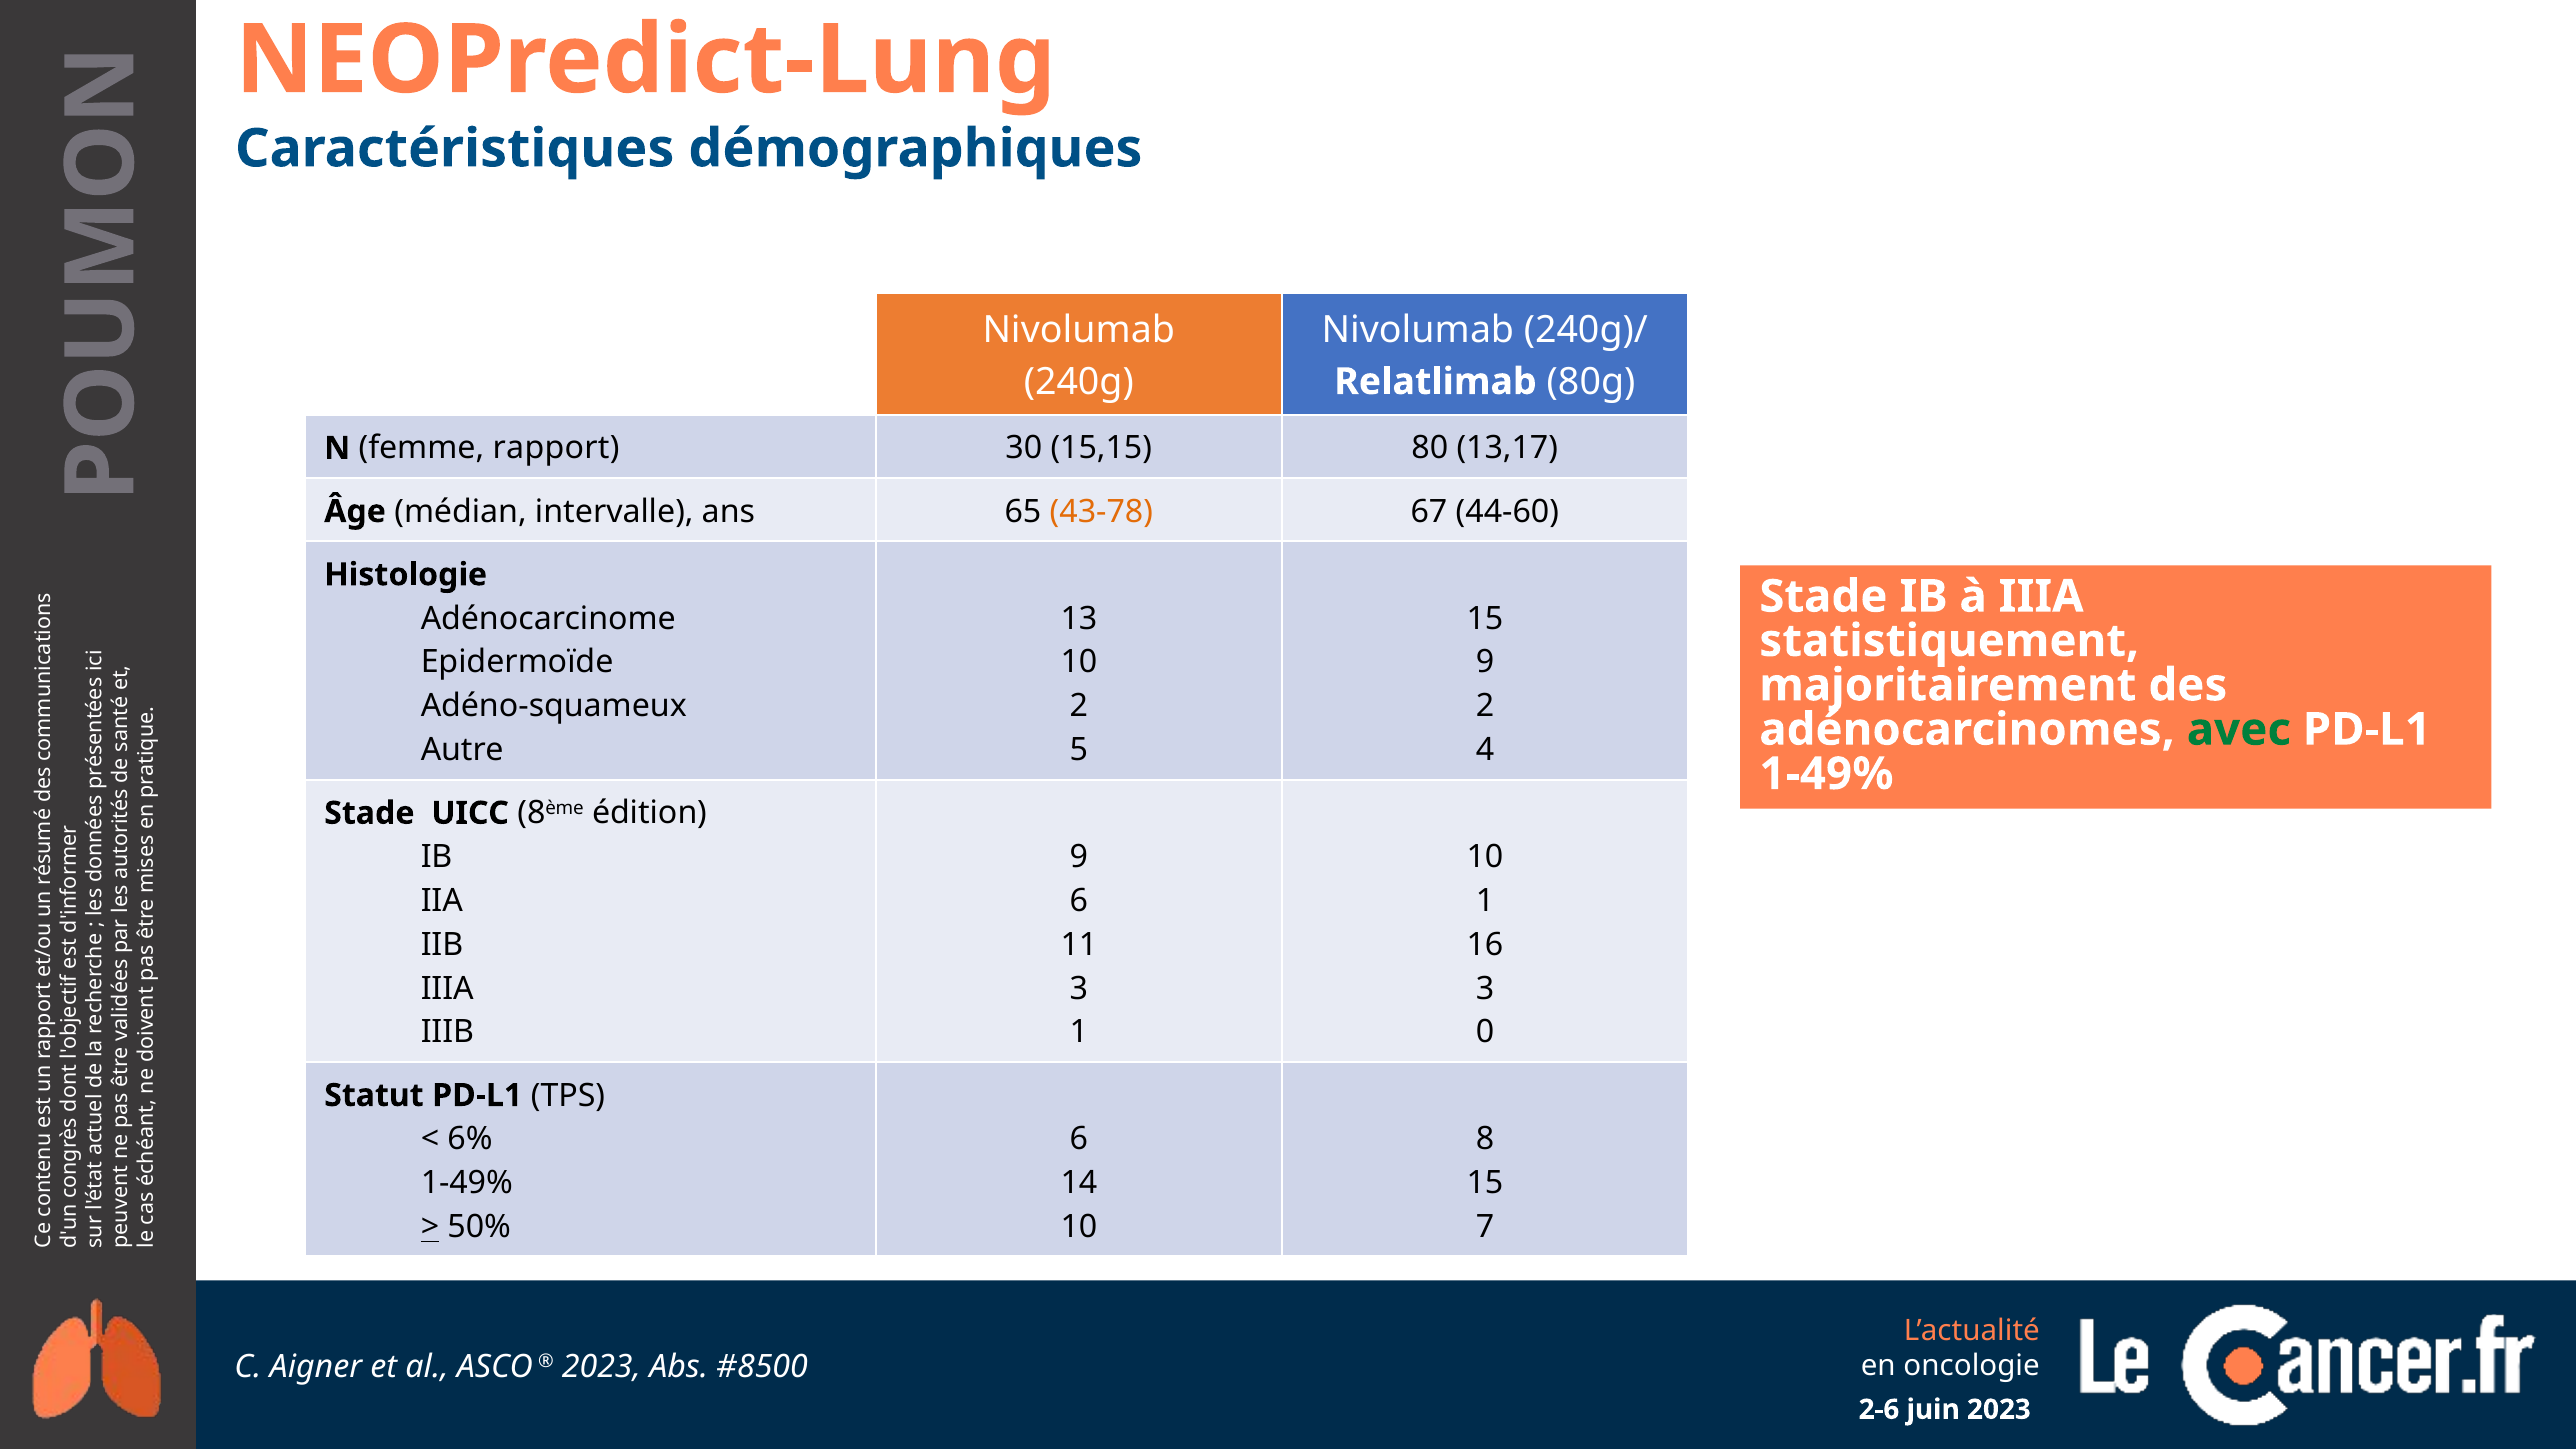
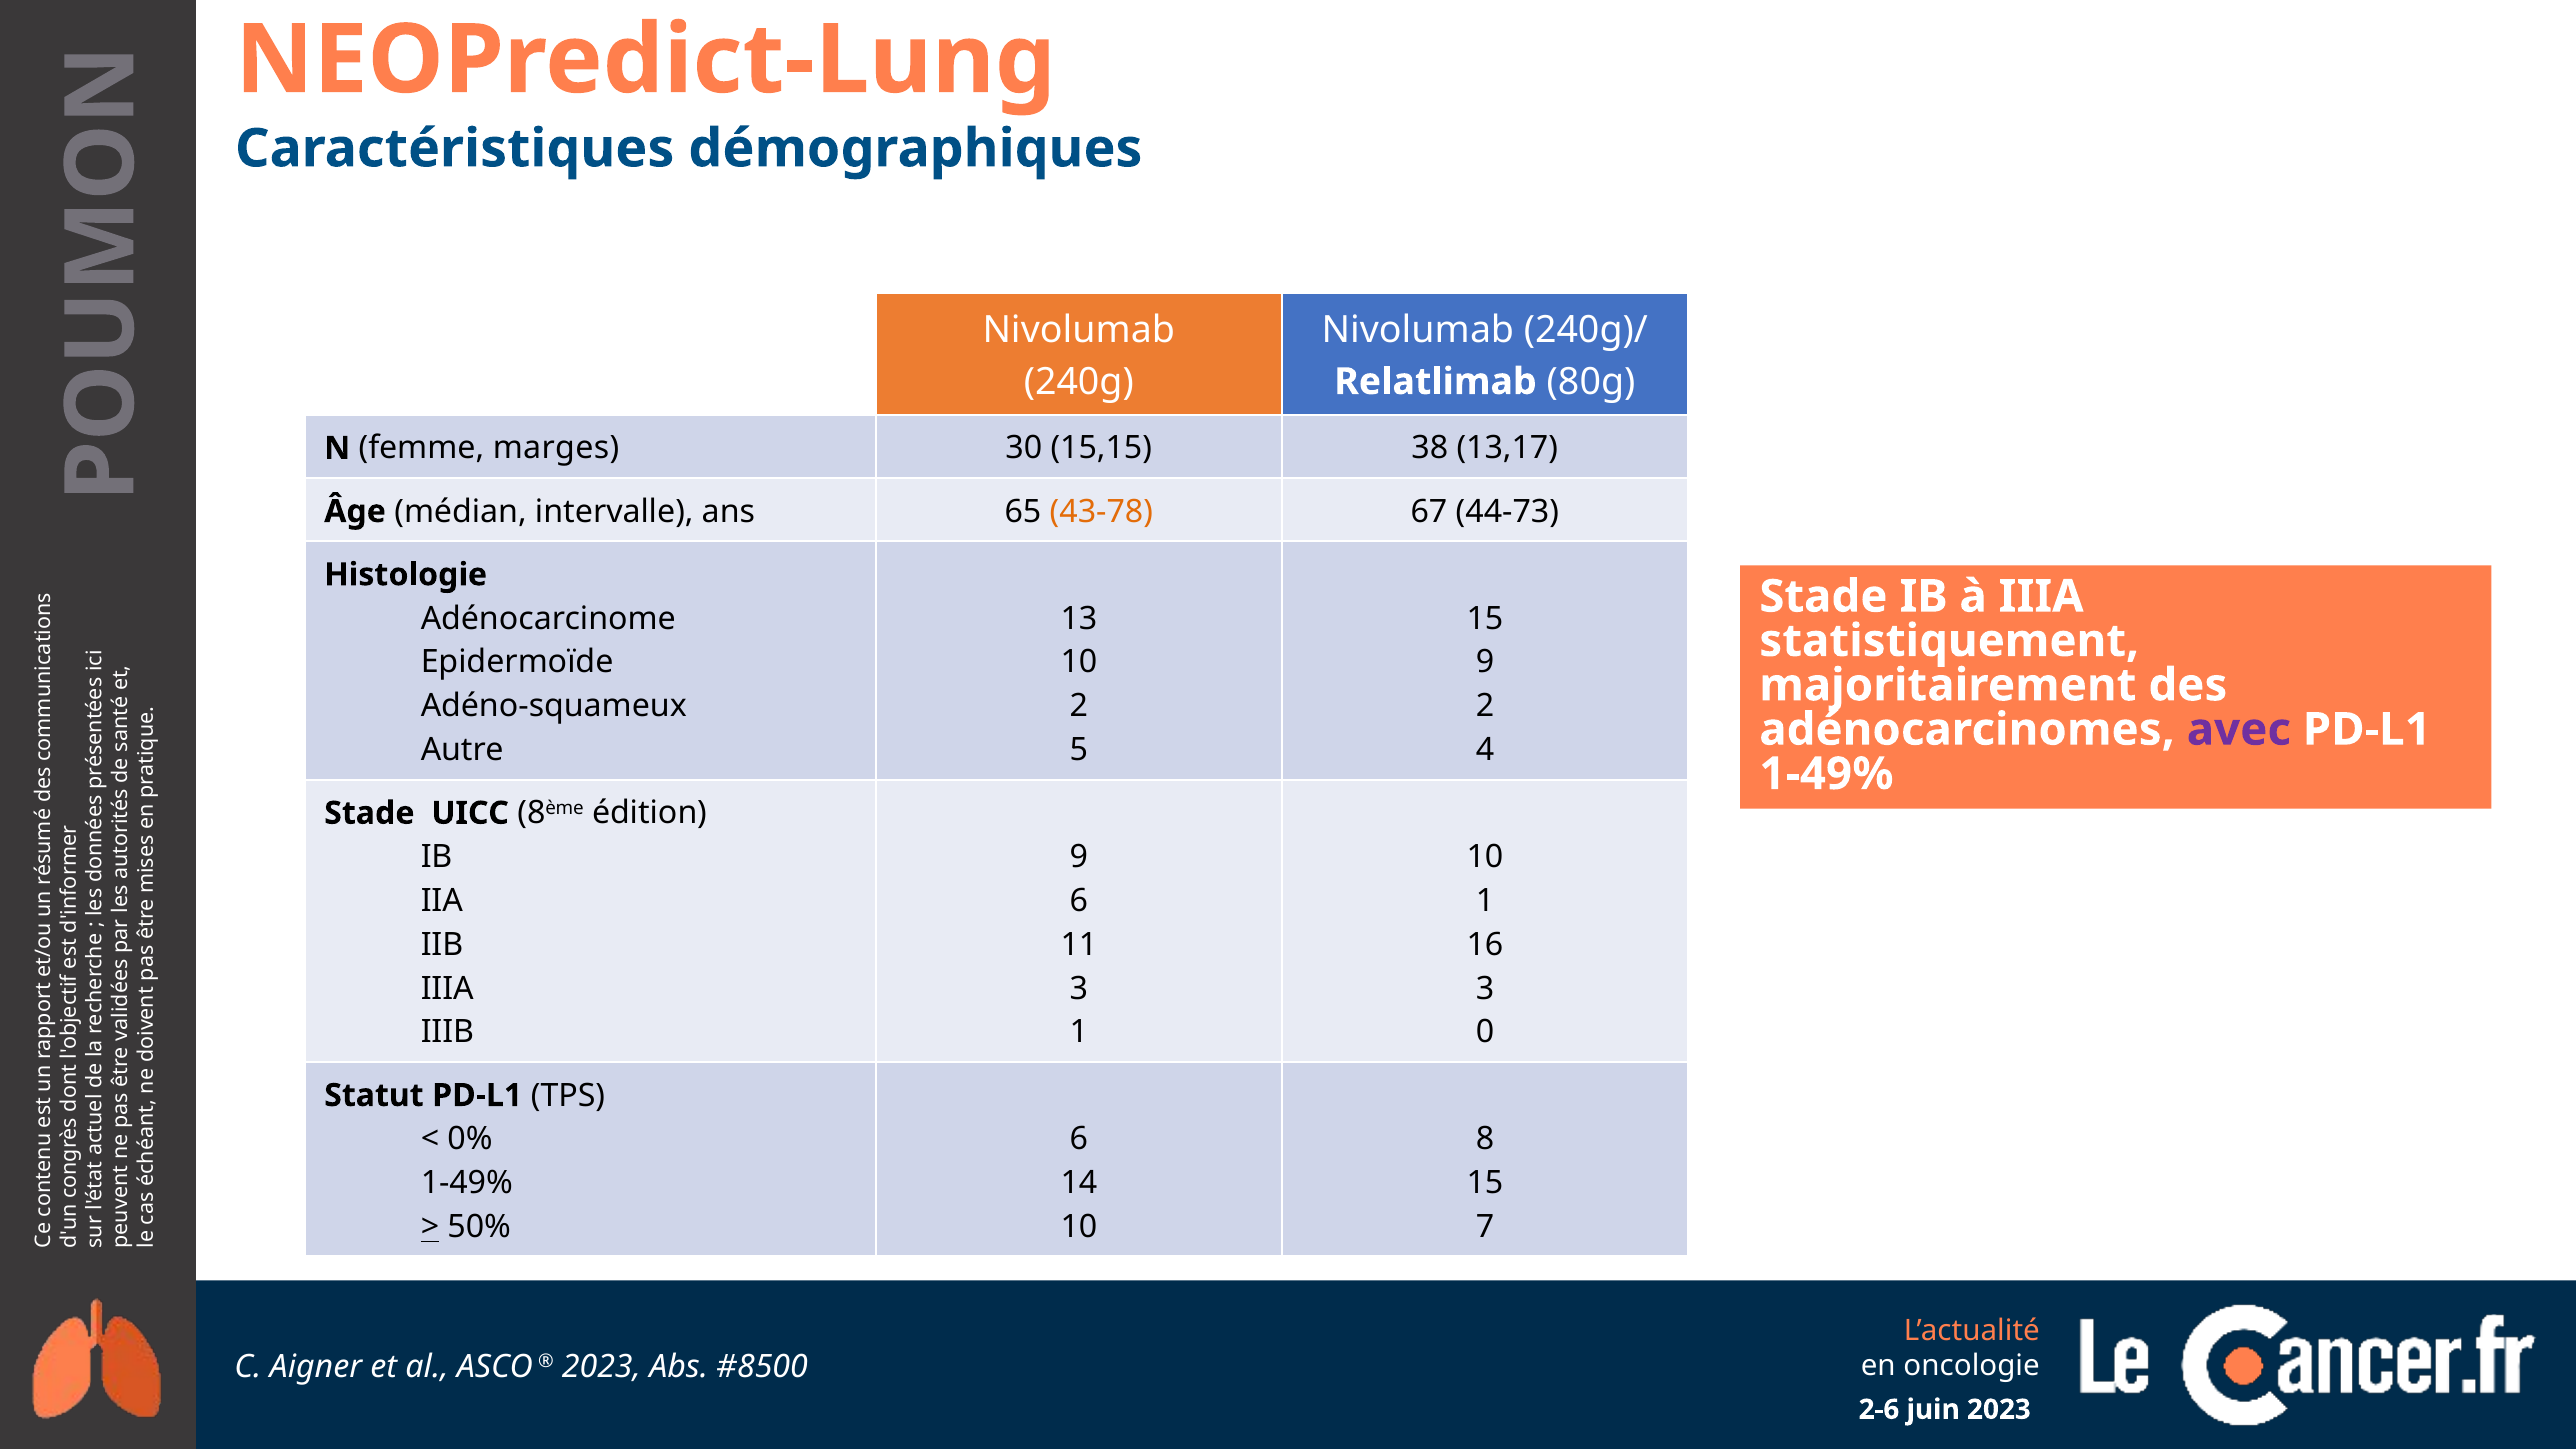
rapport: rapport -> marges
80: 80 -> 38
44-60: 44-60 -> 44-73
avec colour: green -> purple
6%: 6% -> 0%
